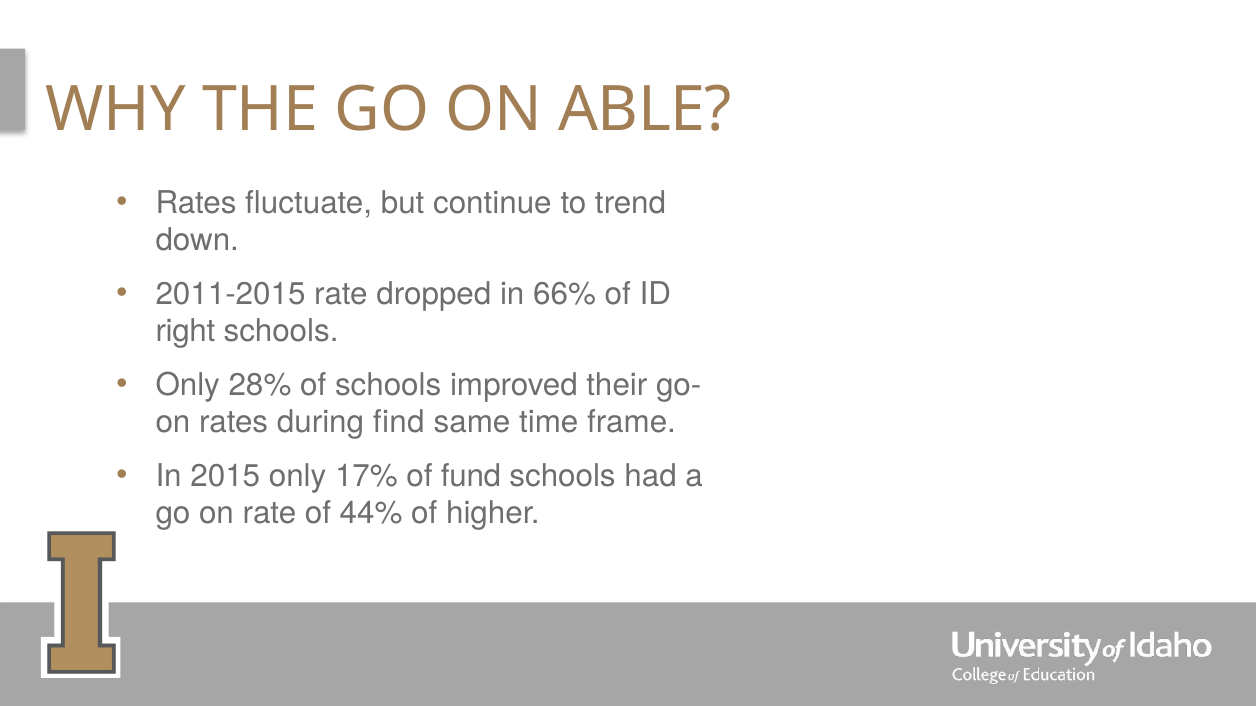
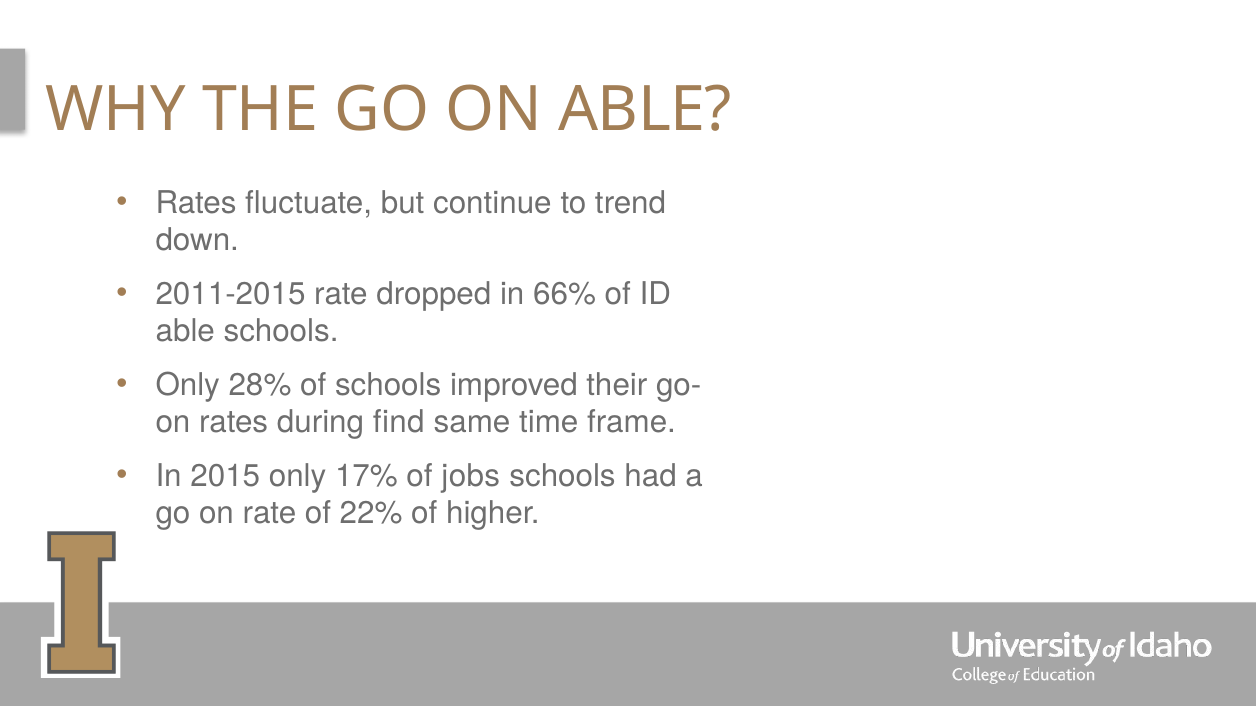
right at (185, 332): right -> able
fund: fund -> jobs
44%: 44% -> 22%
